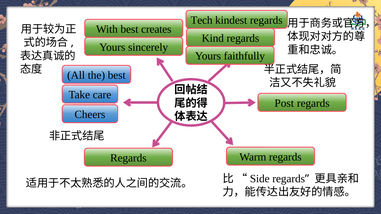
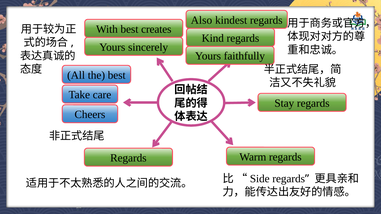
Tech: Tech -> Also
Post: Post -> Stay
